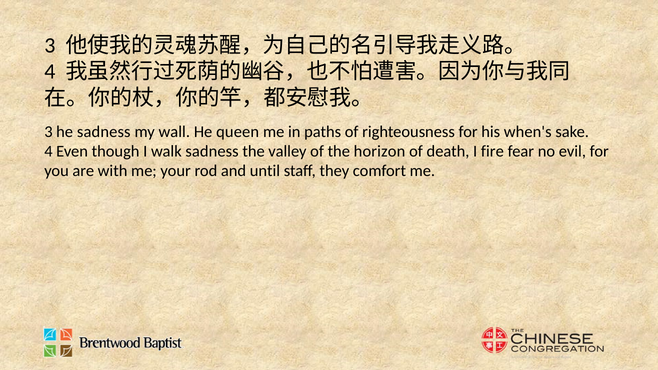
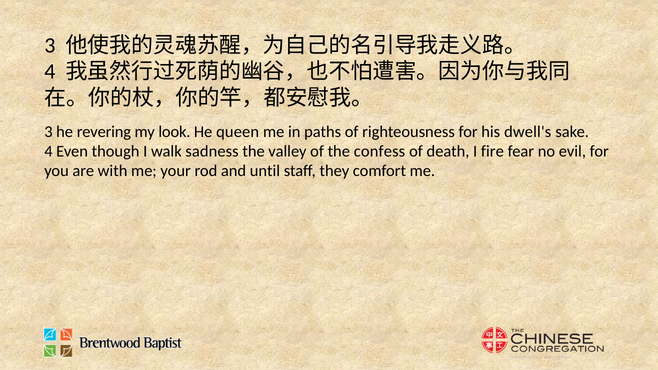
he sadness: sadness -> revering
wall: wall -> look
when's: when's -> dwell's
horizon: horizon -> confess
